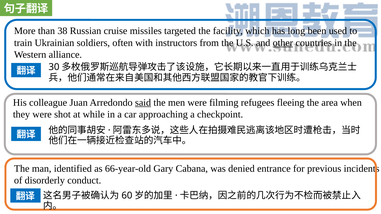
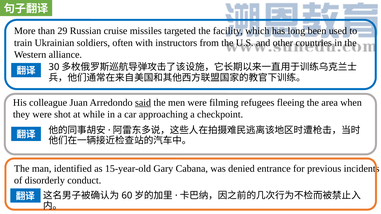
38: 38 -> 29
other underline: present -> none
66-year-old: 66-year-old -> 15-year-old
